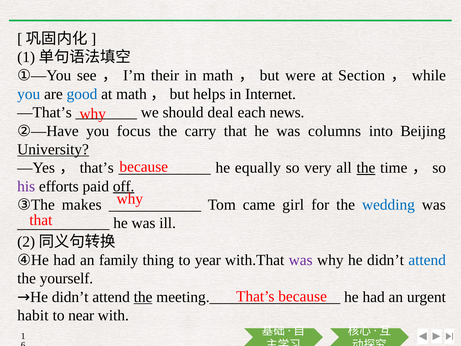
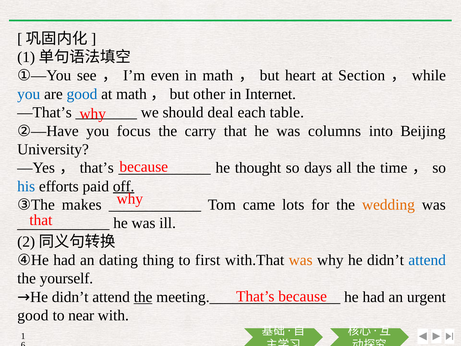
their: their -> even
were: were -> heart
helps: helps -> other
news: news -> table
University underline: present -> none
equally: equally -> thought
very: very -> days
the at (366, 168) underline: present -> none
his colour: purple -> blue
girl: girl -> lots
wedding colour: blue -> orange
family: family -> dating
year: year -> first
was at (301, 260) colour: purple -> orange
habit at (33, 315): habit -> good
